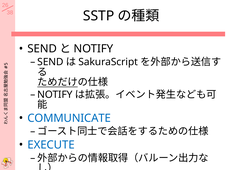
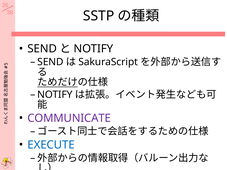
COMMUNICATE colour: blue -> purple
